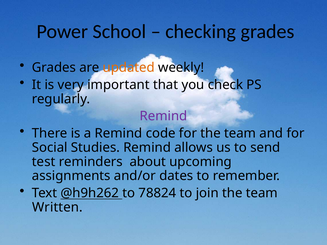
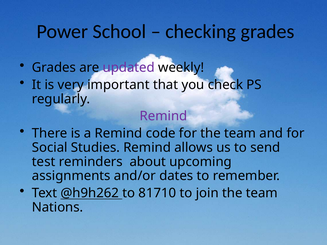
updated colour: orange -> purple
78824: 78824 -> 81710
Written: Written -> Nations
